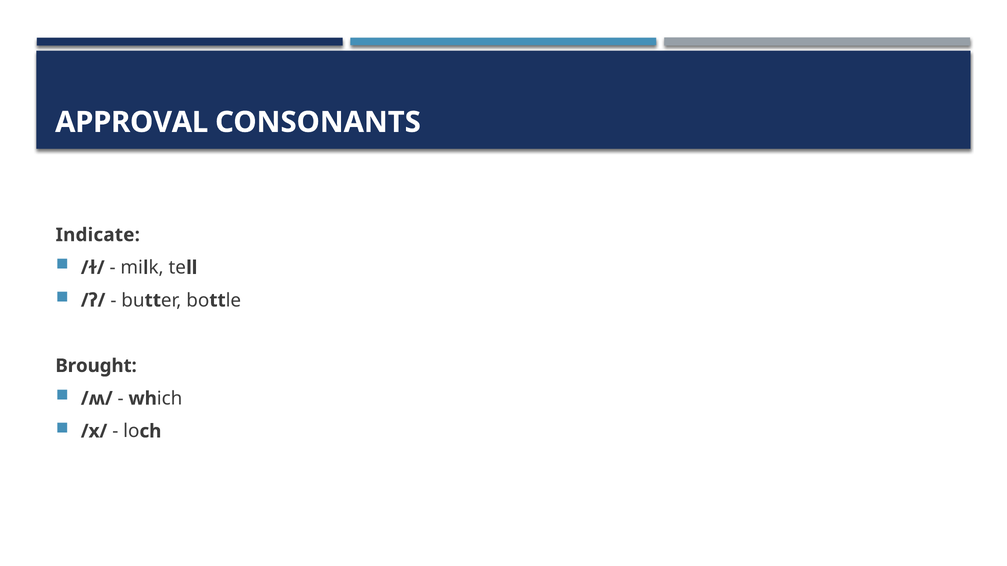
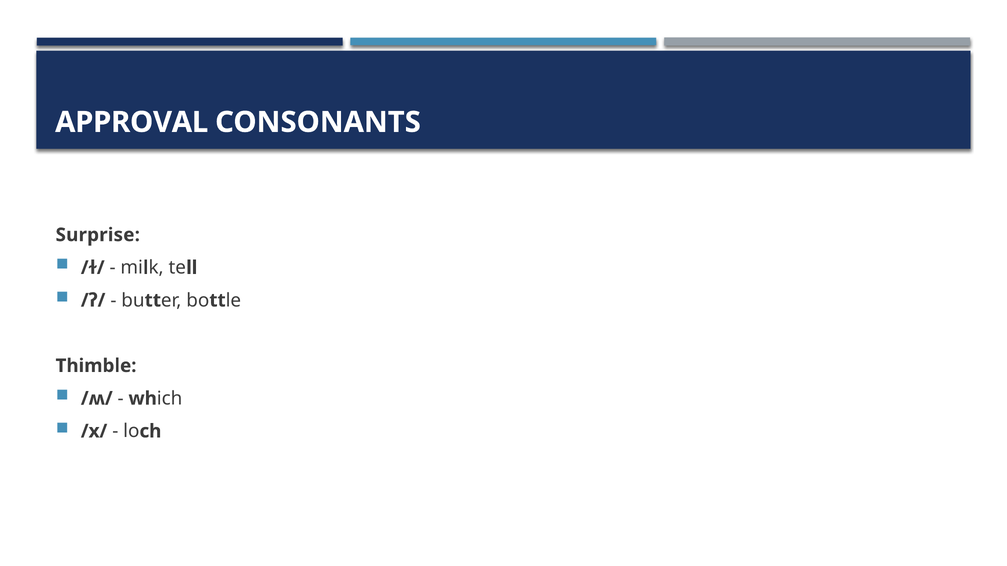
Indicate: Indicate -> Surprise
Brought: Brought -> Thimble
